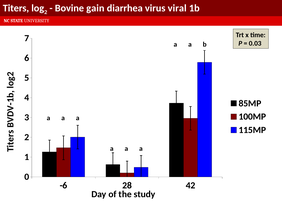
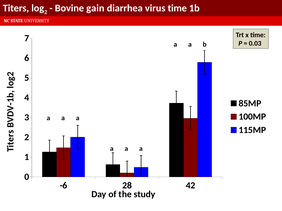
virus viral: viral -> time
